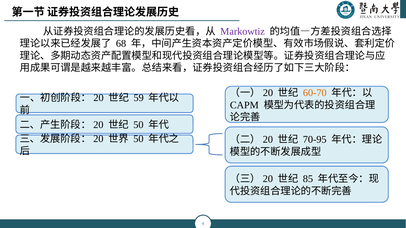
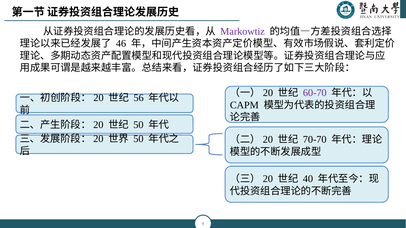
68: 68 -> 46
60-70 colour: orange -> purple
59: 59 -> 56
70-95: 70-95 -> 70-70
85: 85 -> 40
